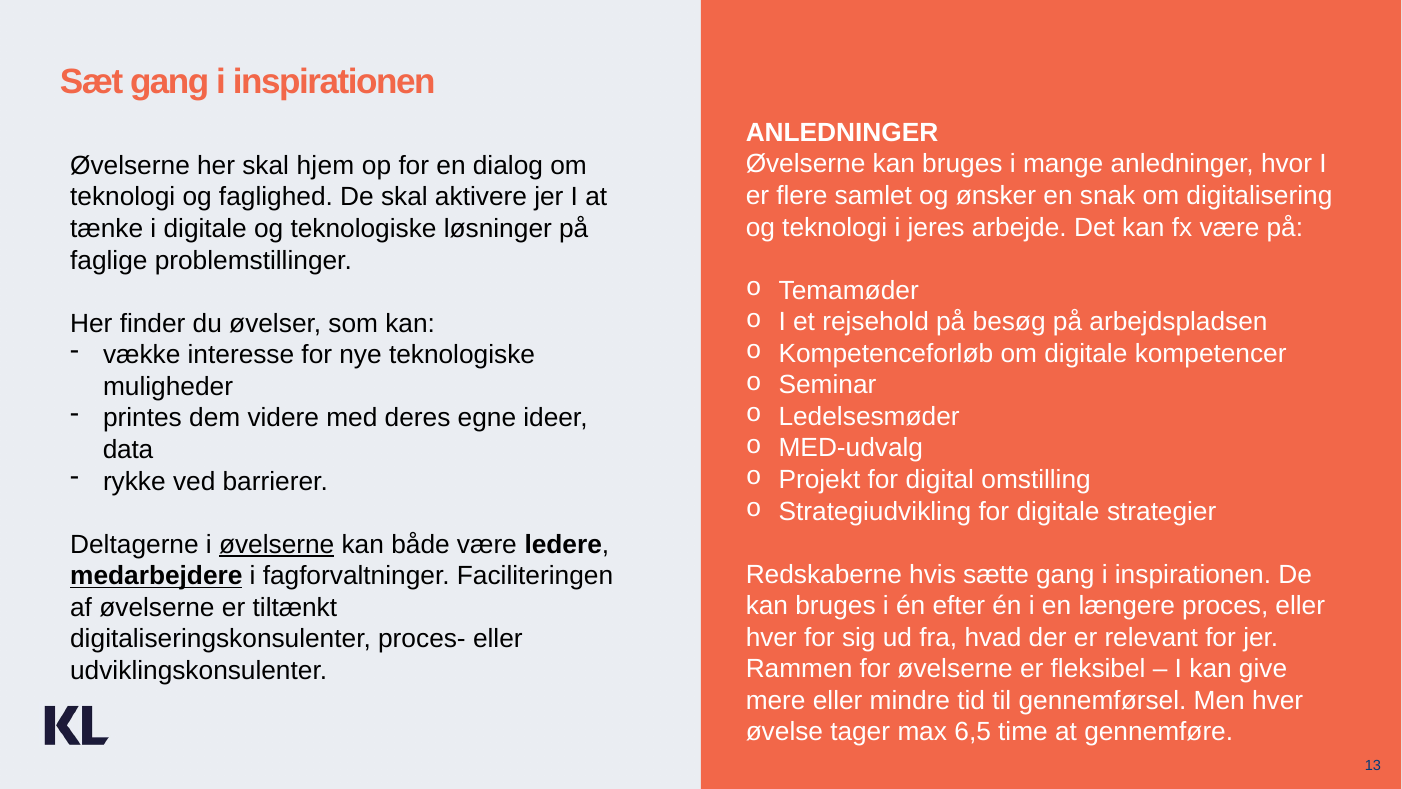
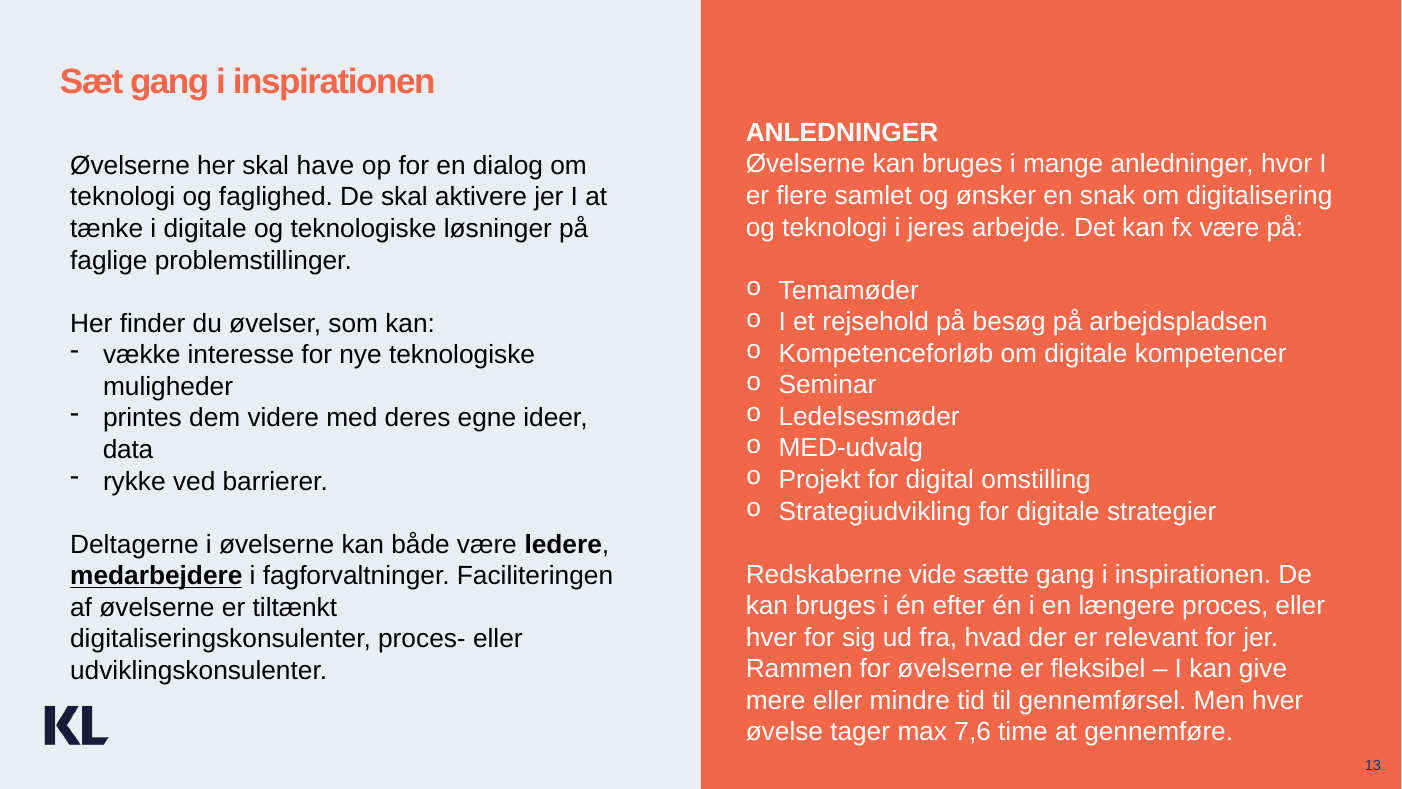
hjem: hjem -> have
øvelserne at (277, 544) underline: present -> none
hvis: hvis -> vide
6,5: 6,5 -> 7,6
